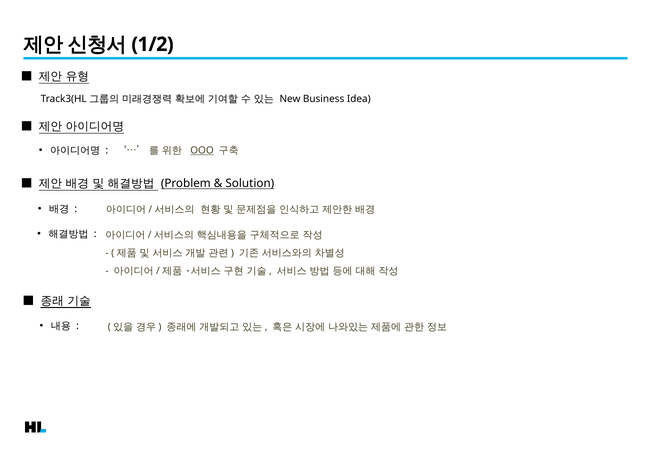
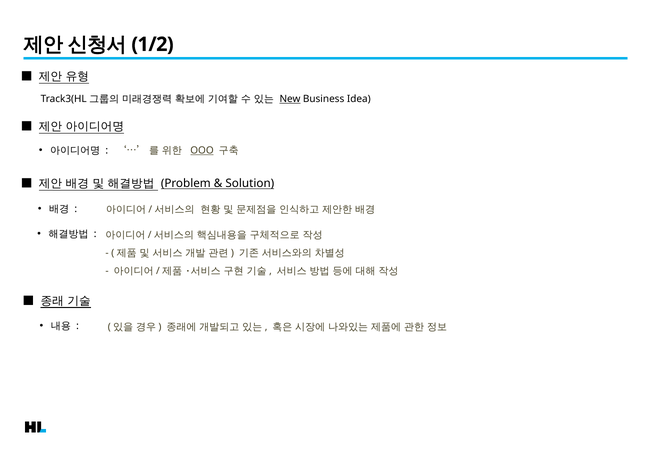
New underline: none -> present
